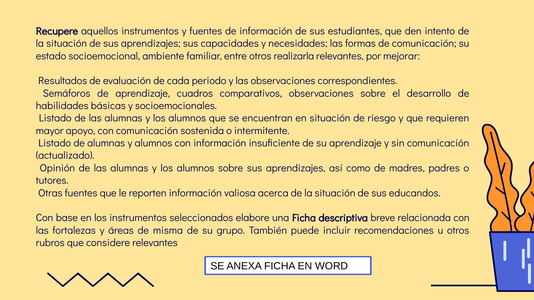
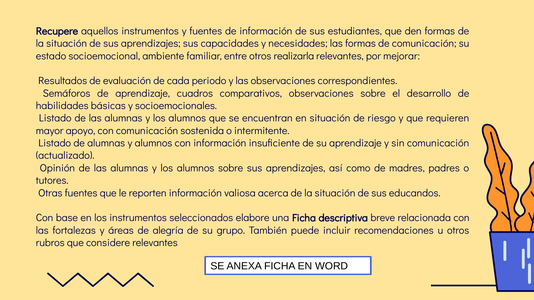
den intento: intento -> formas
misma: misma -> alegría
